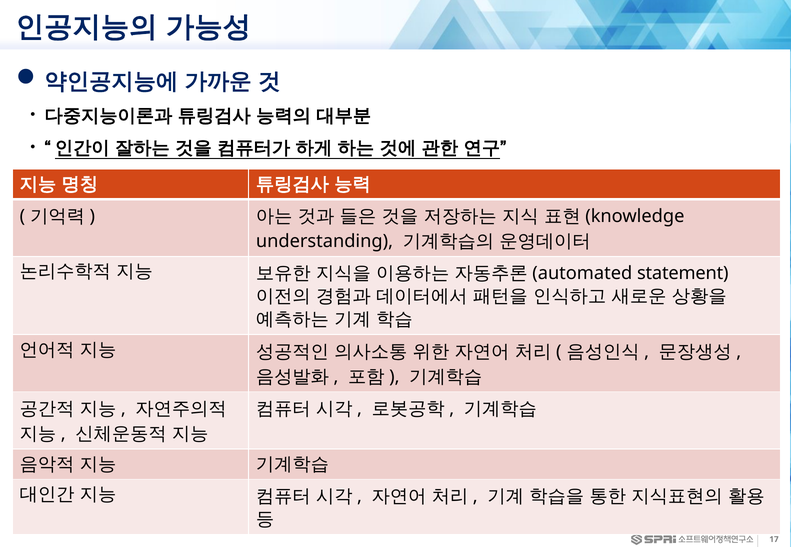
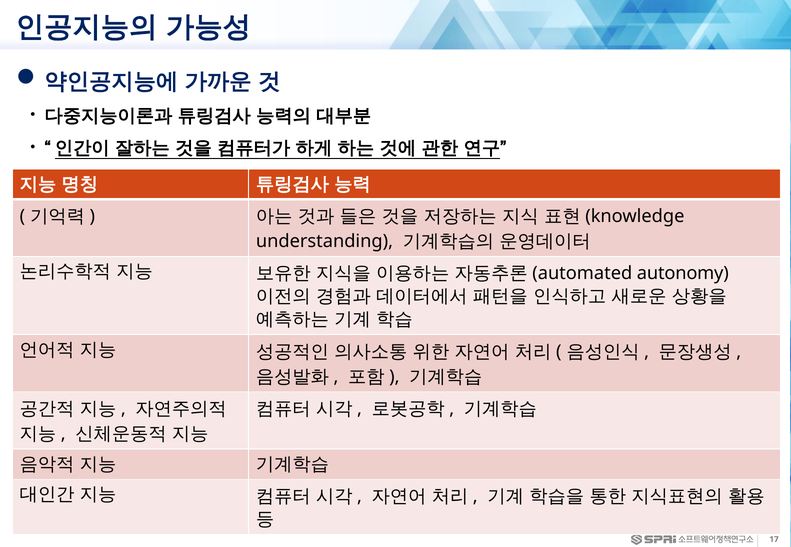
statement: statement -> autonomy
